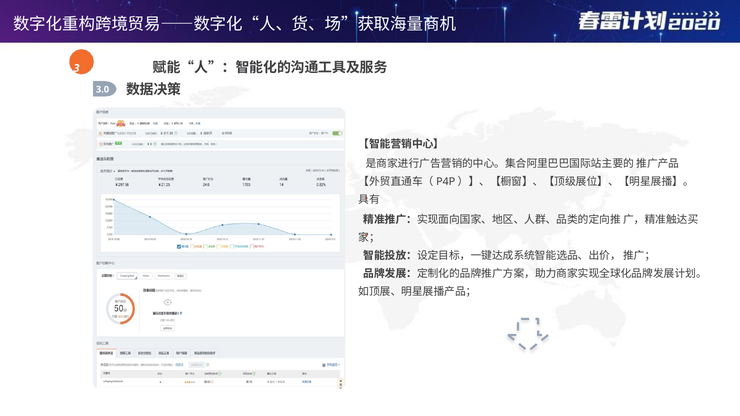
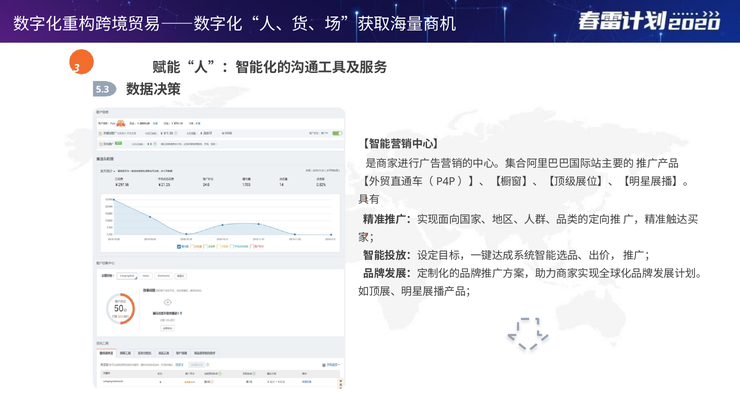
3.0: 3.0 -> 5.3
